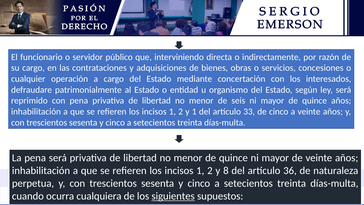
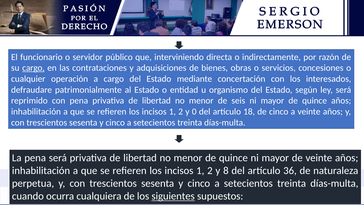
cargo at (33, 68) underline: none -> present
y 1: 1 -> 0
33: 33 -> 18
